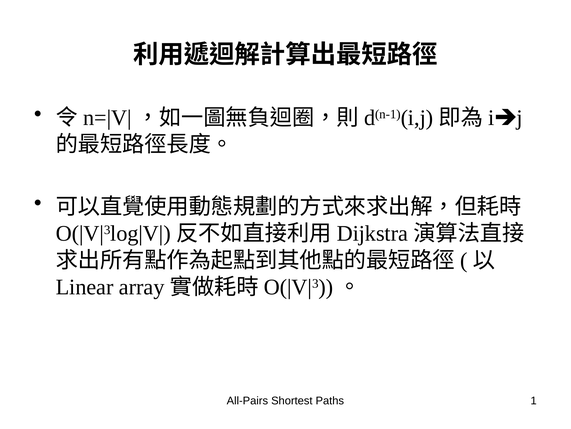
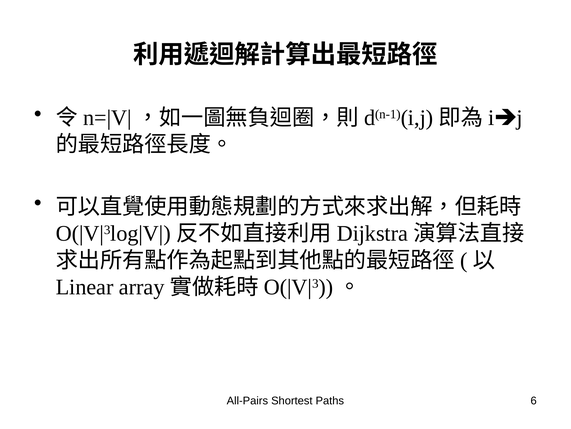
1: 1 -> 6
